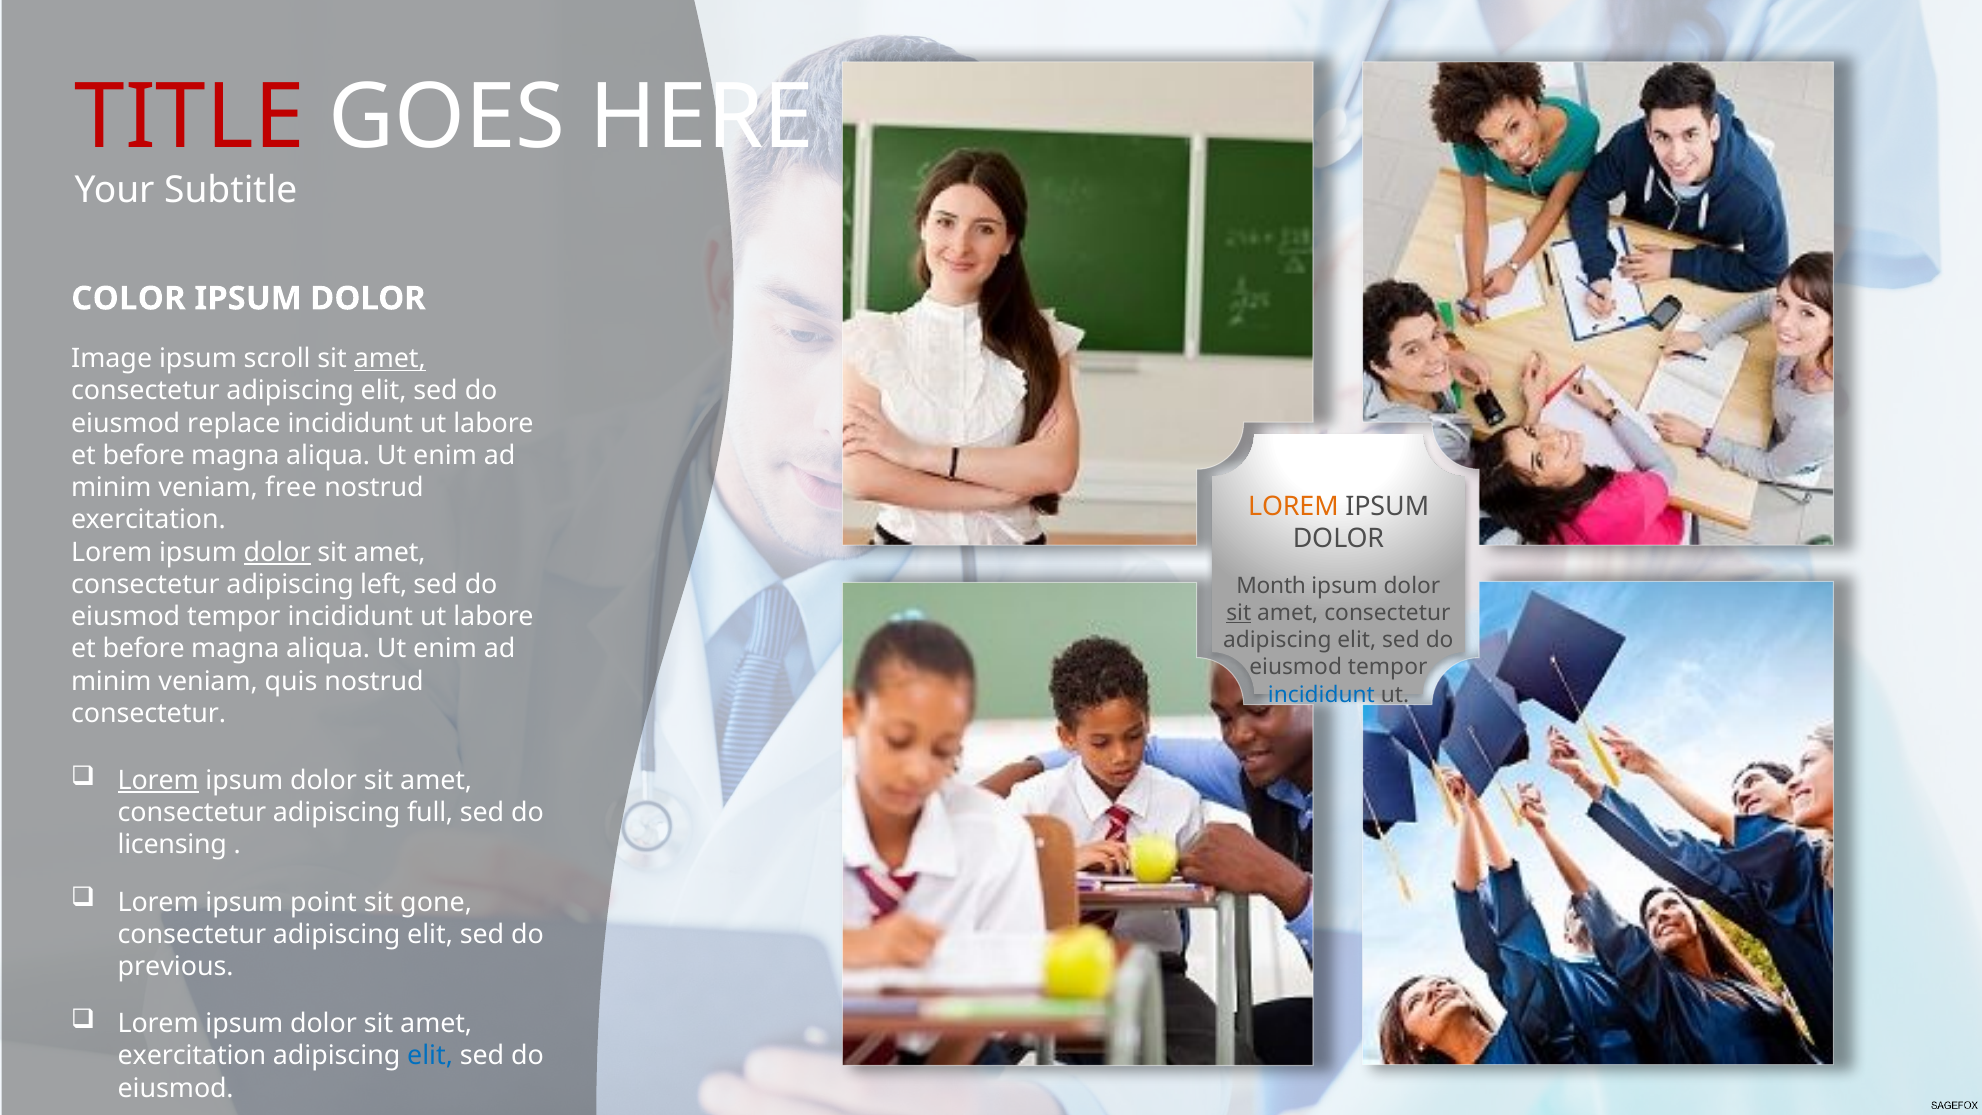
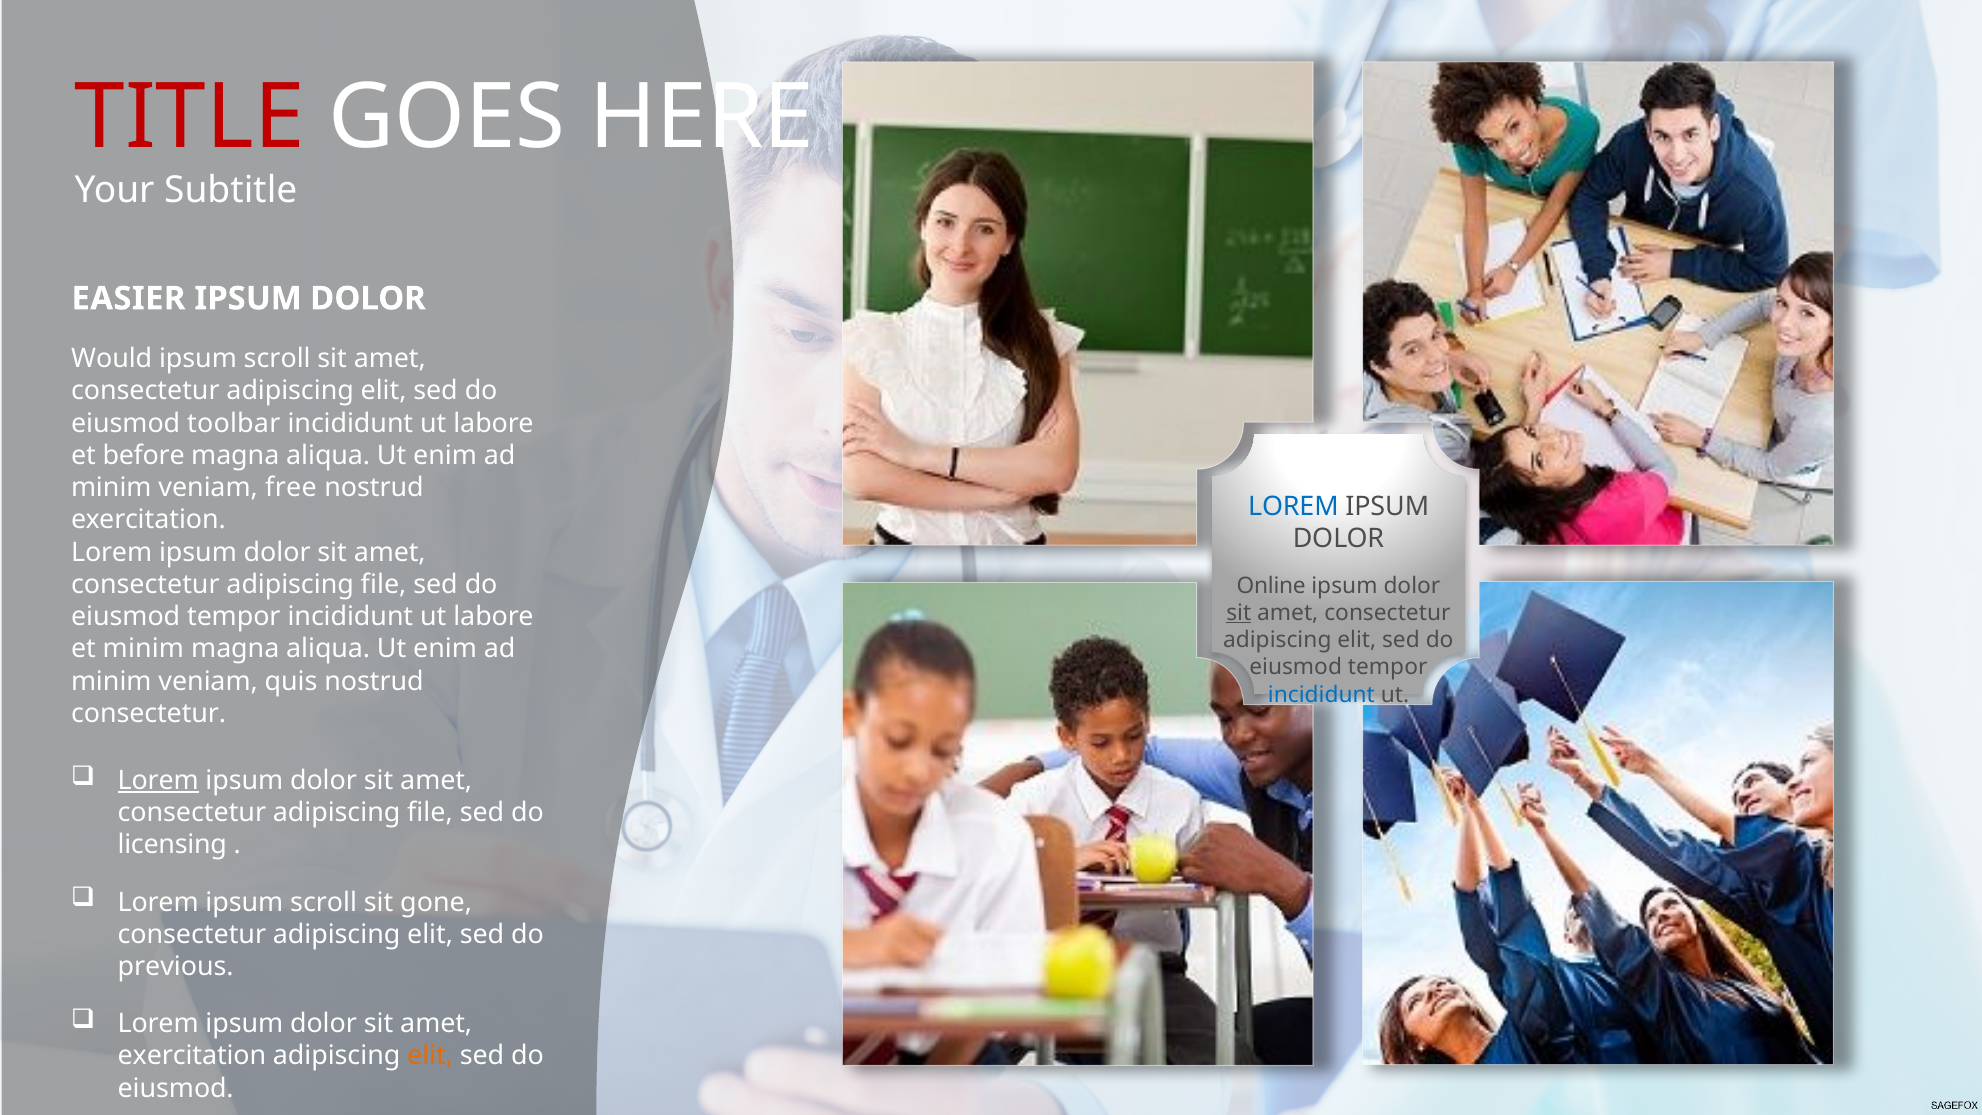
COLOR: COLOR -> EASIER
Image: Image -> Would
amet at (390, 359) underline: present -> none
replace: replace -> toolbar
LOREM at (1293, 506) colour: orange -> blue
dolor at (277, 552) underline: present -> none
left at (384, 585): left -> file
Month: Month -> Online
before at (144, 649): before -> minim
full at (430, 813): full -> file
Lorem ipsum point: point -> scroll
elit at (430, 1056) colour: blue -> orange
